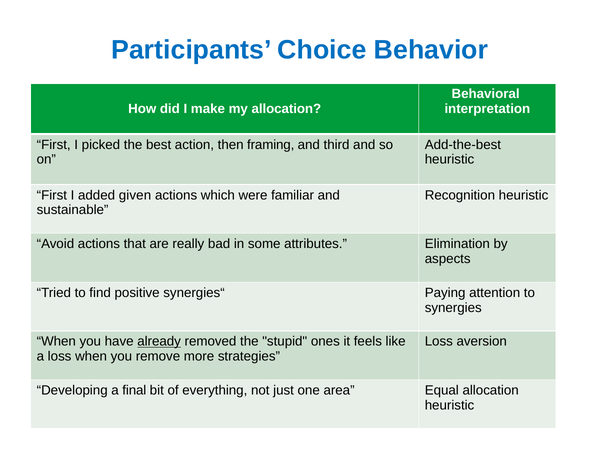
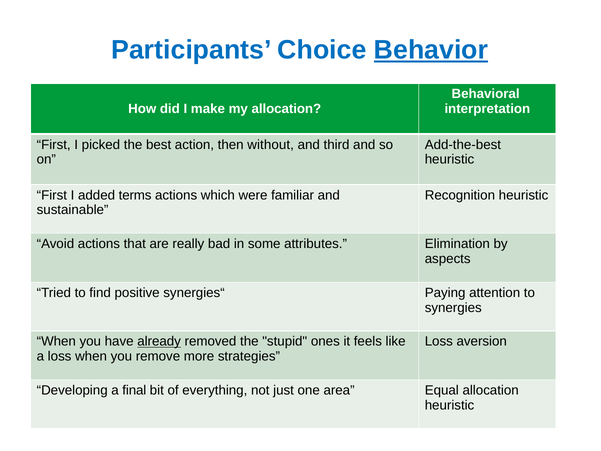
Behavior underline: none -> present
framing: framing -> without
given: given -> terms
